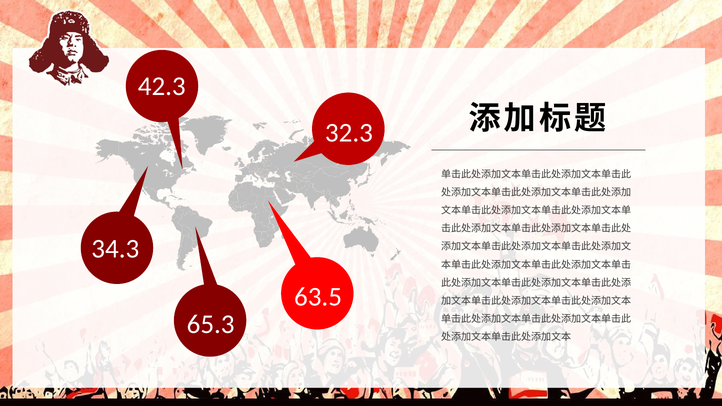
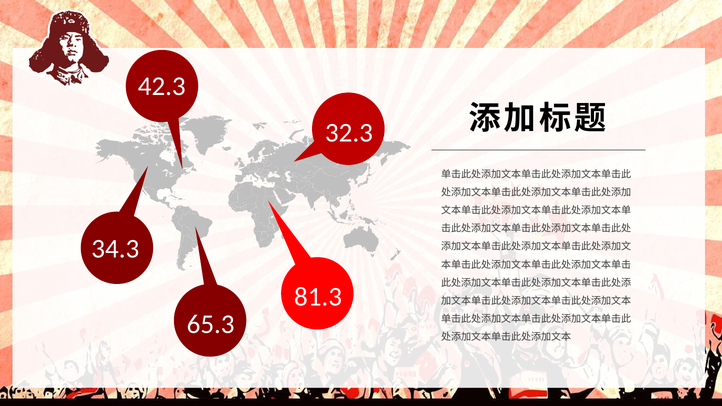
63.5: 63.5 -> 81.3
